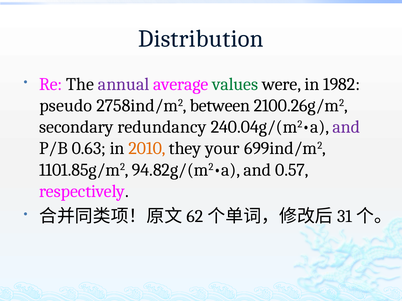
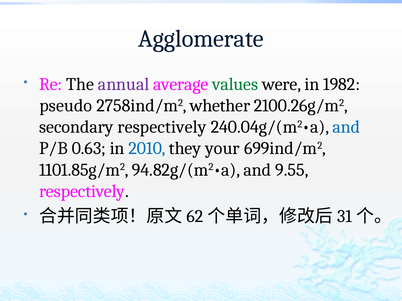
Distribution: Distribution -> Agglomerate
between: between -> whether
secondary redundancy: redundancy -> respectively
and at (346, 127) colour: purple -> blue
2010 colour: orange -> blue
0.57: 0.57 -> 9.55
